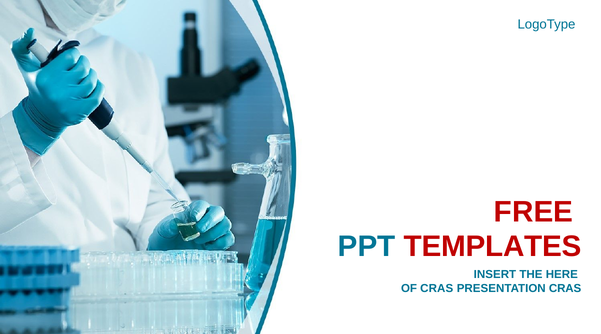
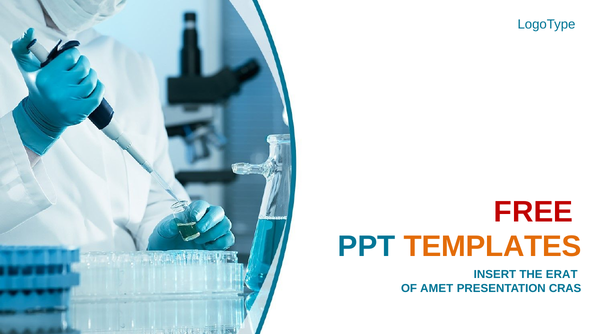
TEMPLATES colour: red -> orange
HERE: HERE -> ERAT
OF CRAS: CRAS -> AMET
